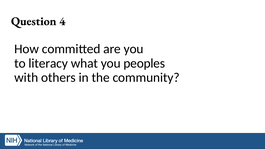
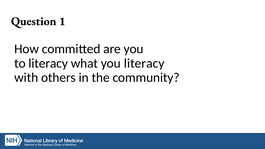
4: 4 -> 1
you peoples: peoples -> literacy
